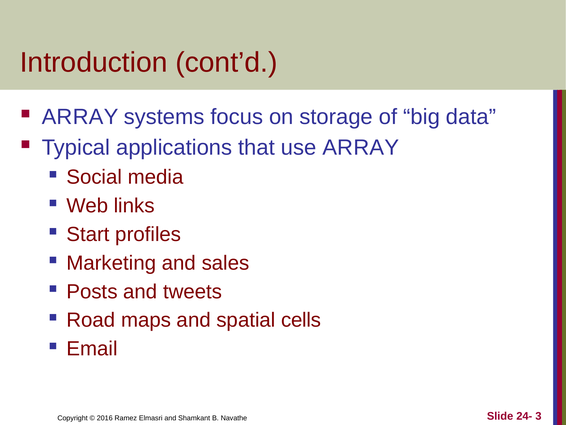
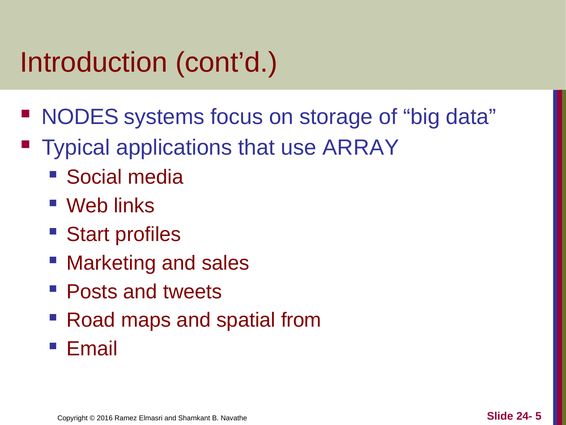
ARRAY at (80, 117): ARRAY -> NODES
cells: cells -> from
3: 3 -> 5
